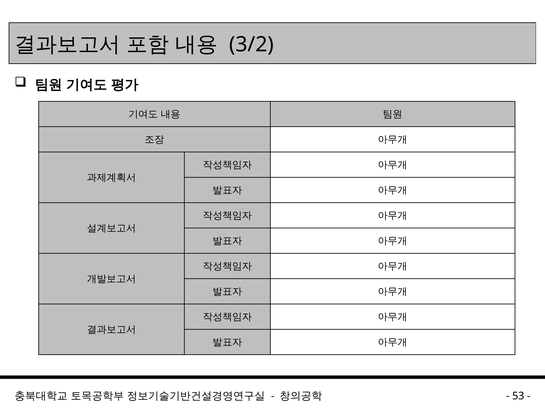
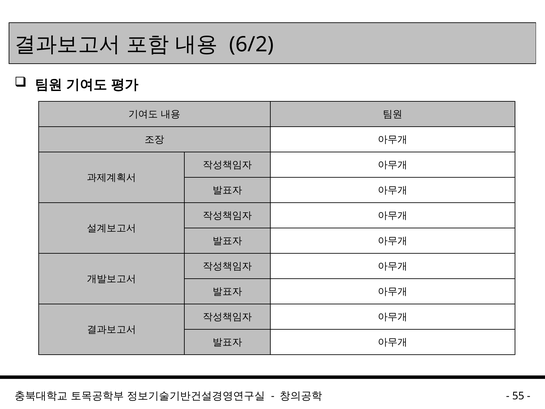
3/2: 3/2 -> 6/2
53: 53 -> 55
